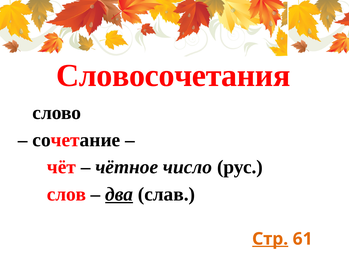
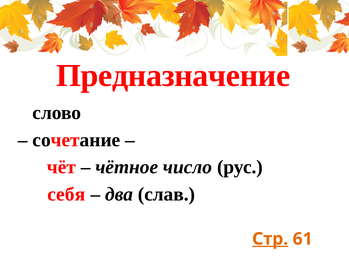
Словосочетания: Словосочетания -> Предназначение
слов: слов -> себя
два underline: present -> none
